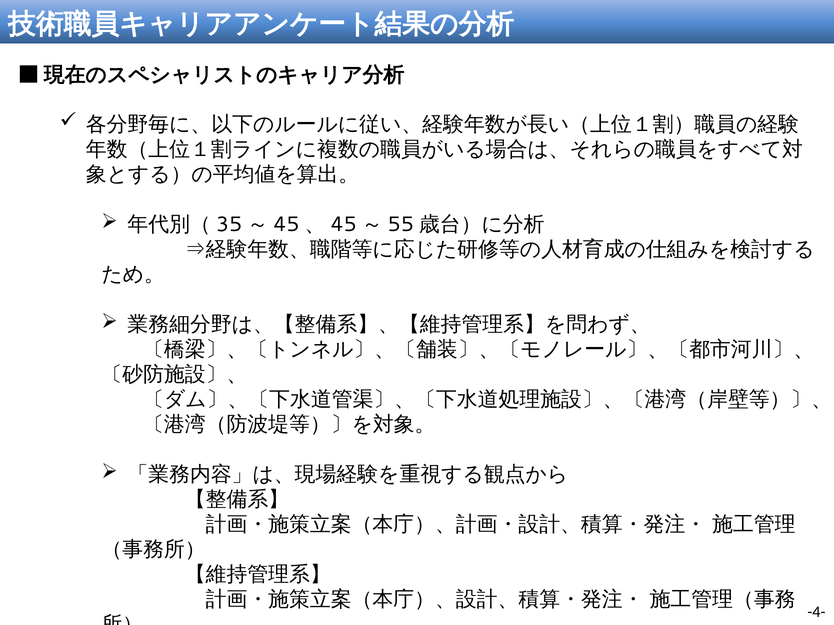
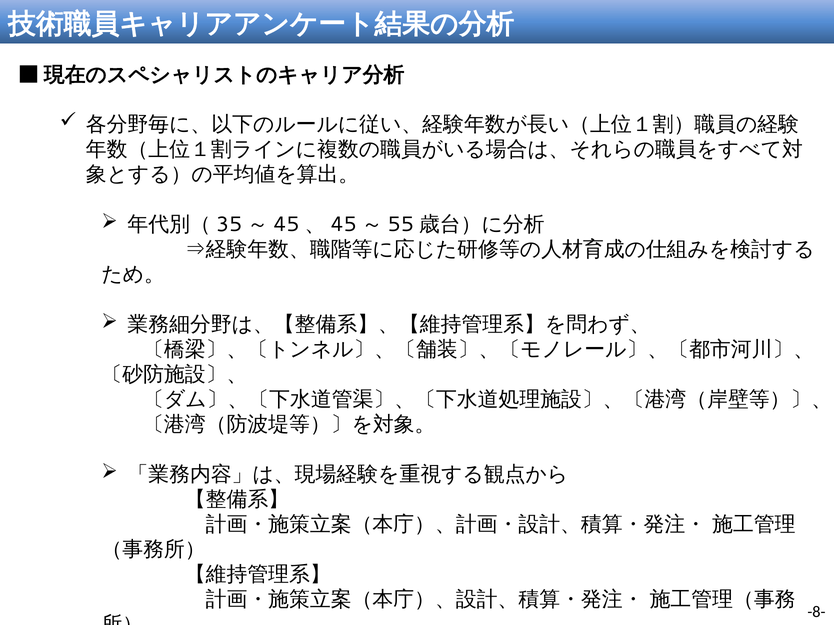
-4-: -4- -> -8-
